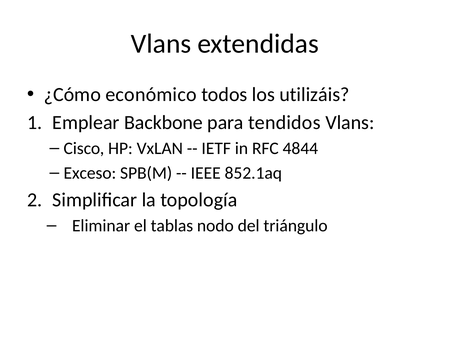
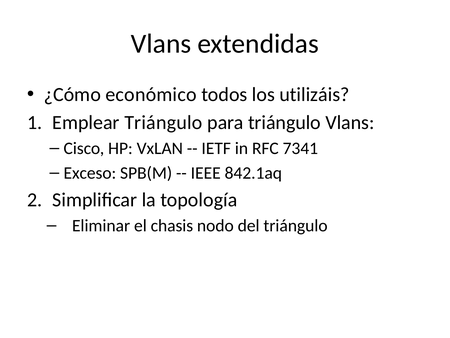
Emplear Backbone: Backbone -> Triángulo
para tendidos: tendidos -> triángulo
4844: 4844 -> 7341
852.1aq: 852.1aq -> 842.1aq
tablas: tablas -> chasis
